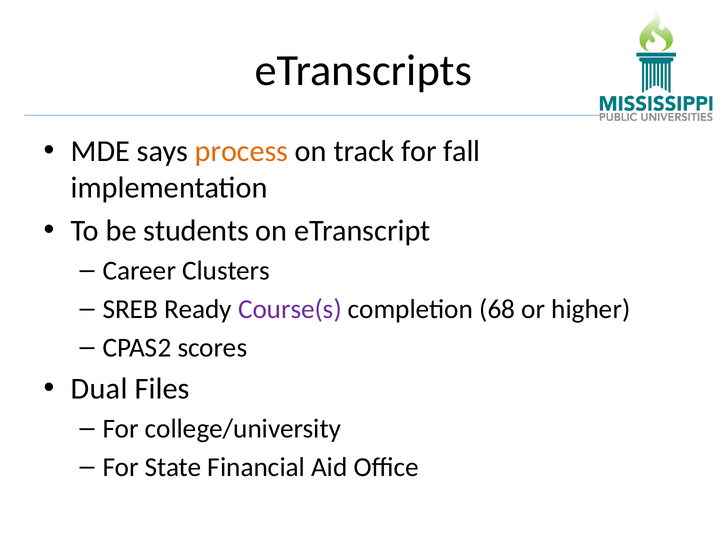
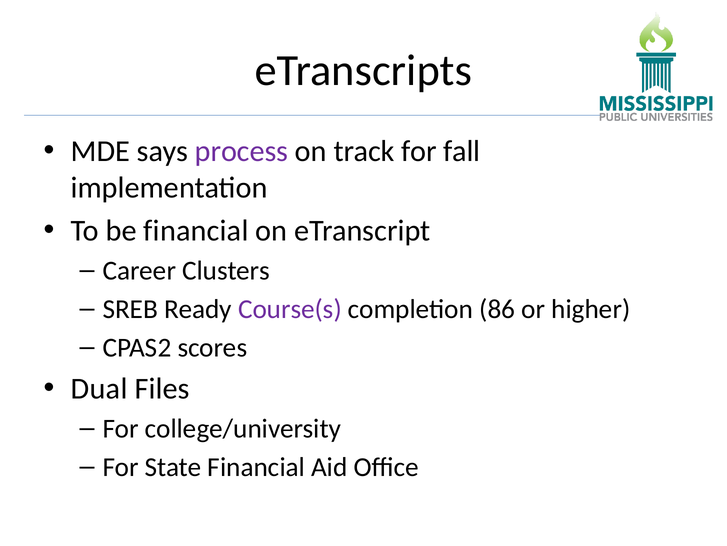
process colour: orange -> purple
be students: students -> financial
68: 68 -> 86
